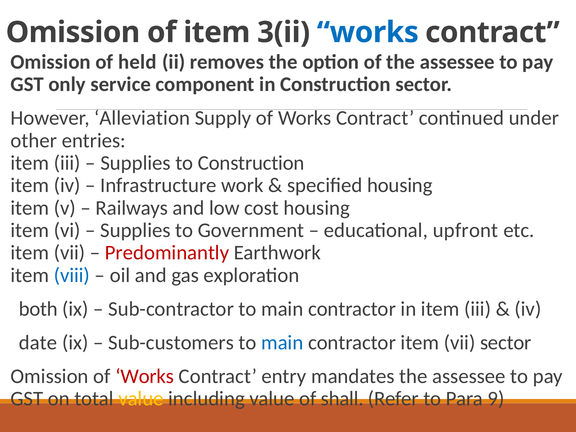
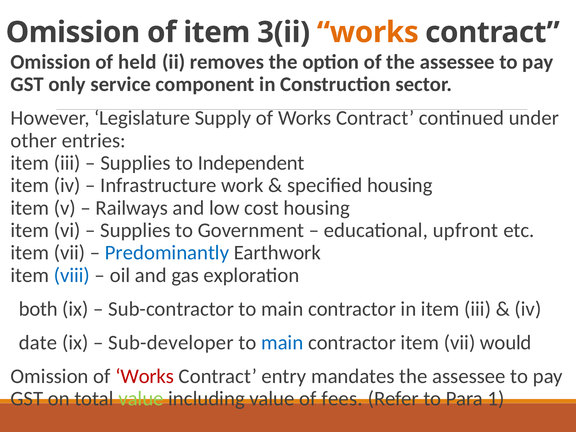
works at (368, 32) colour: blue -> orange
Alleviation: Alleviation -> Legislature
to Construction: Construction -> Independent
Predominantly colour: red -> blue
Sub-customers: Sub-customers -> Sub-developer
vii sector: sector -> would
value at (141, 399) colour: yellow -> light green
shall: shall -> fees
9: 9 -> 1
